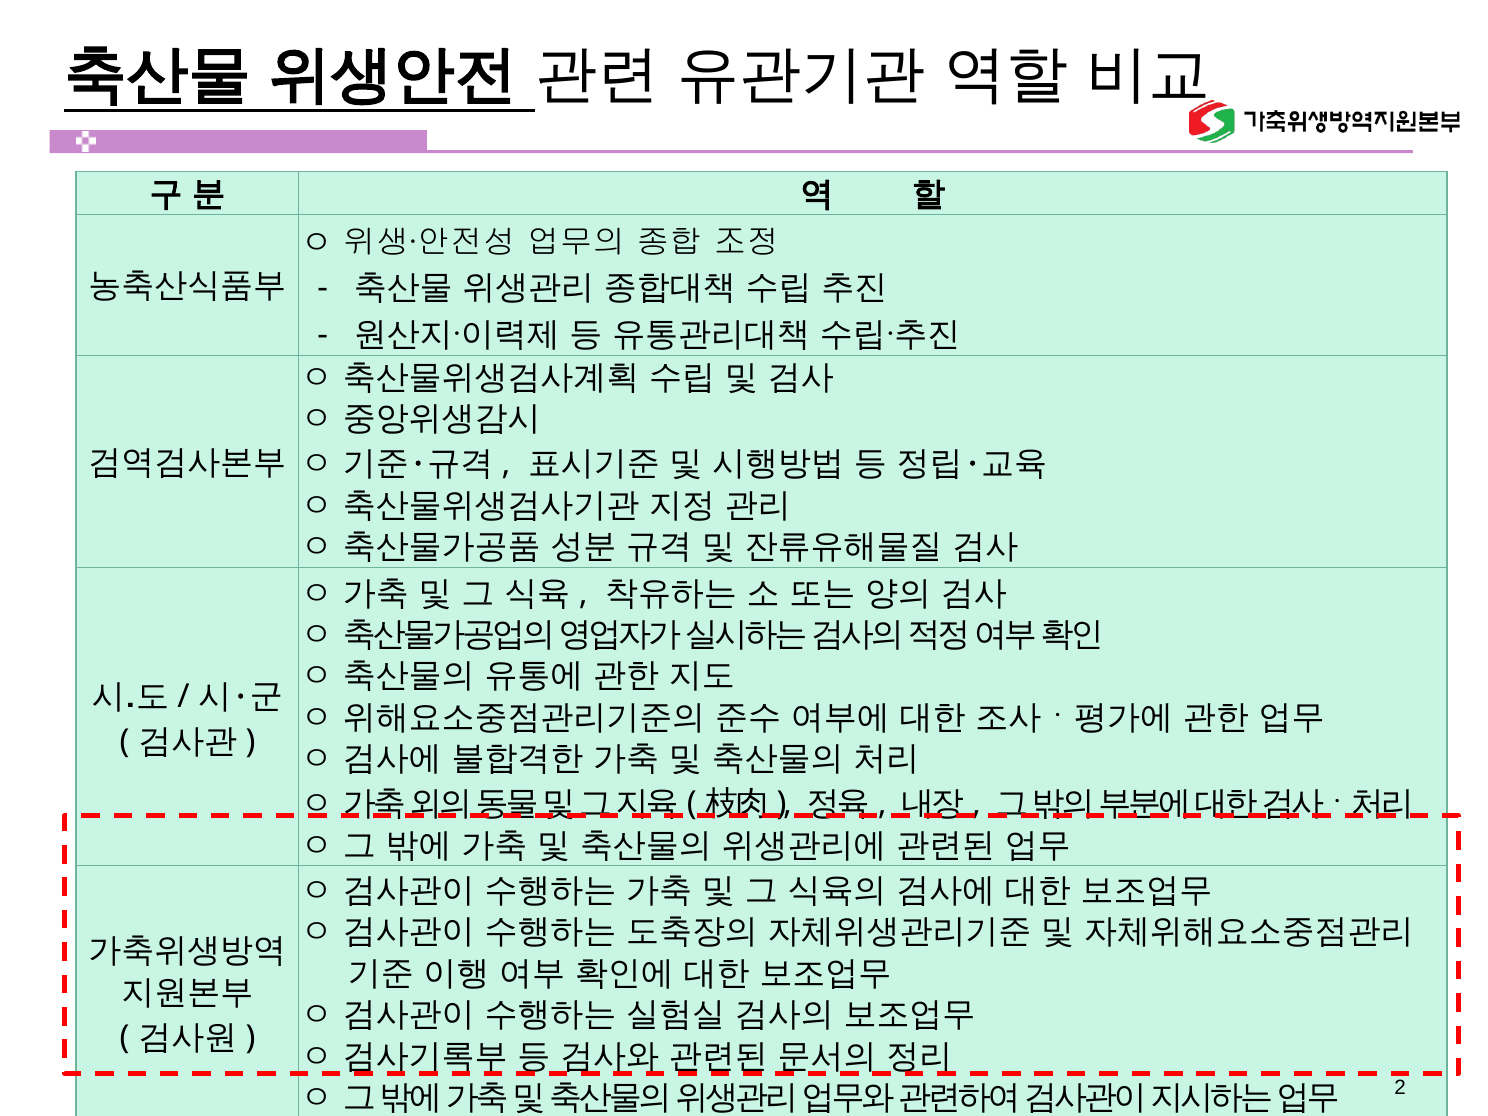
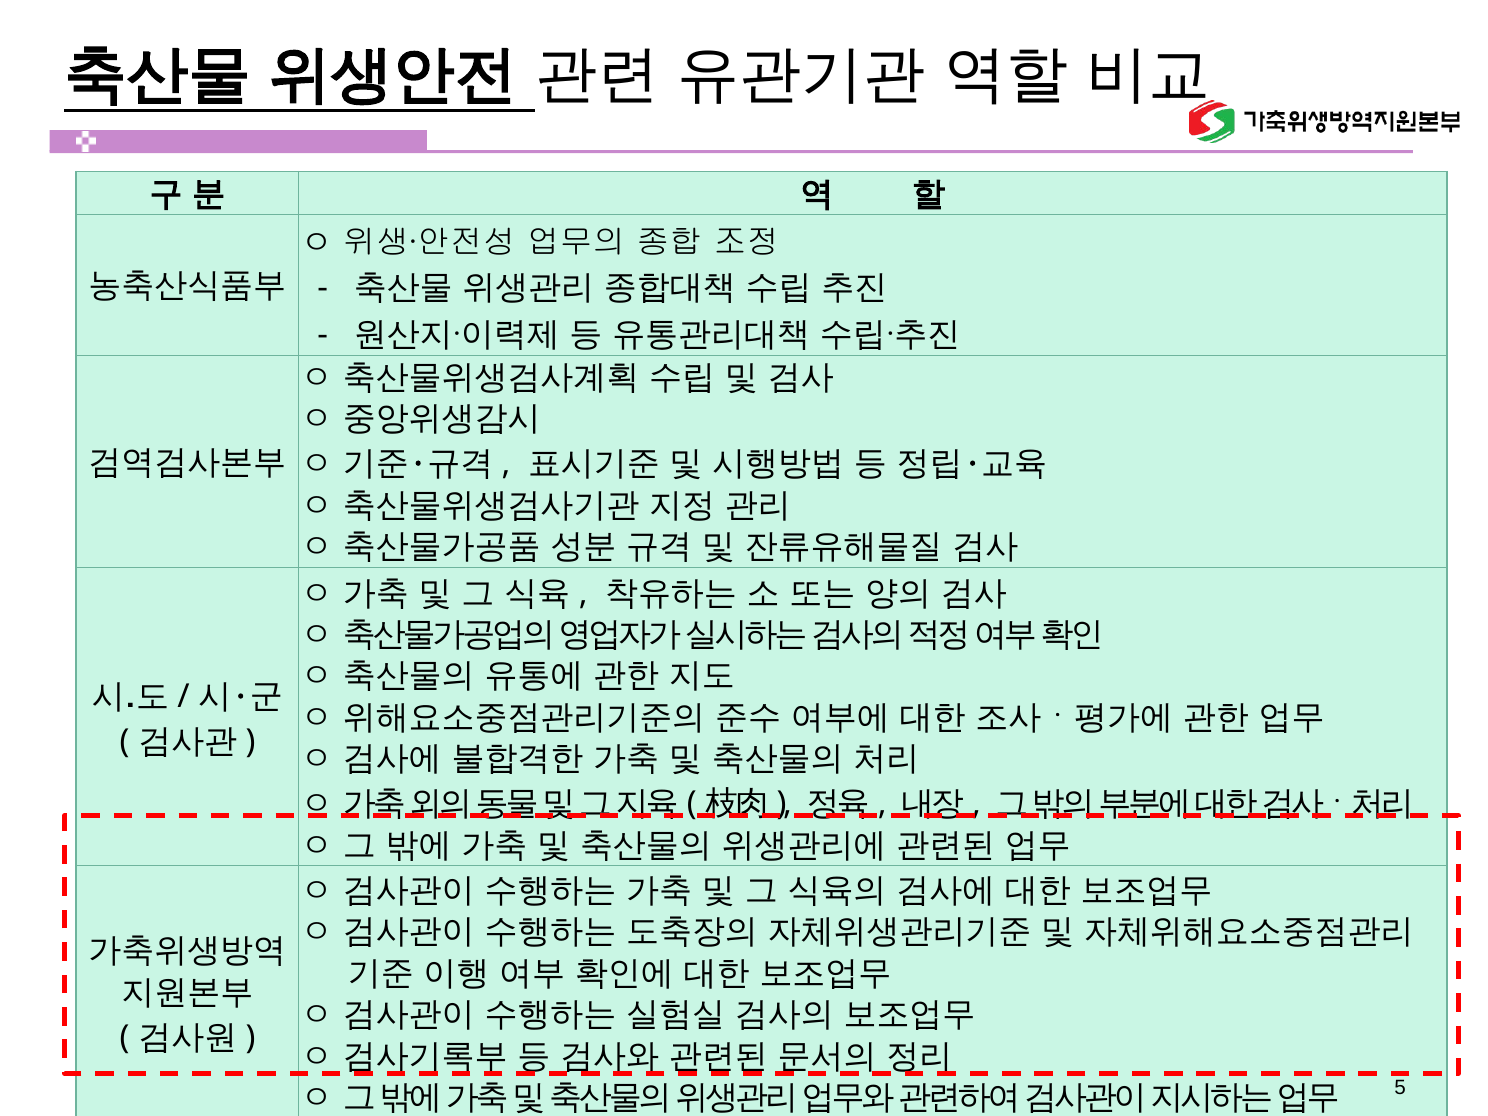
2: 2 -> 5
